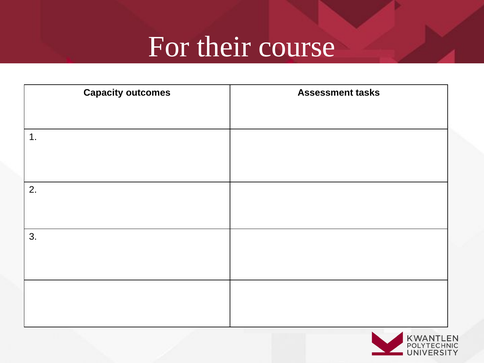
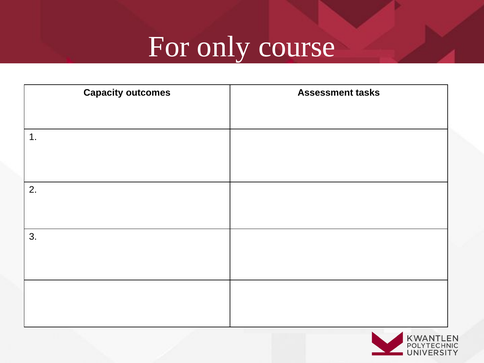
their: their -> only
